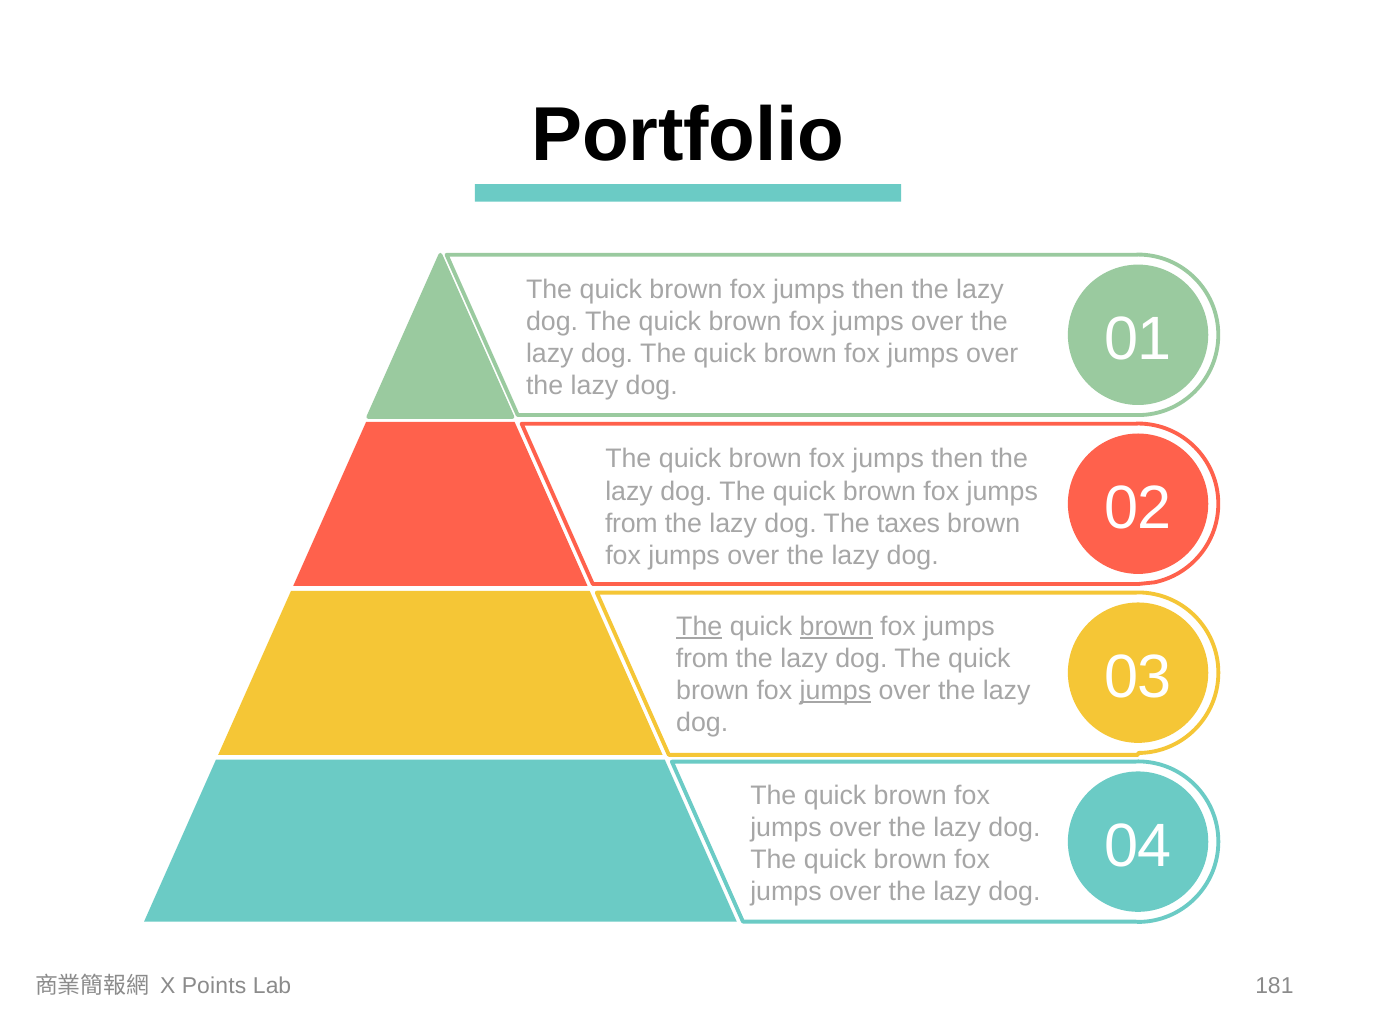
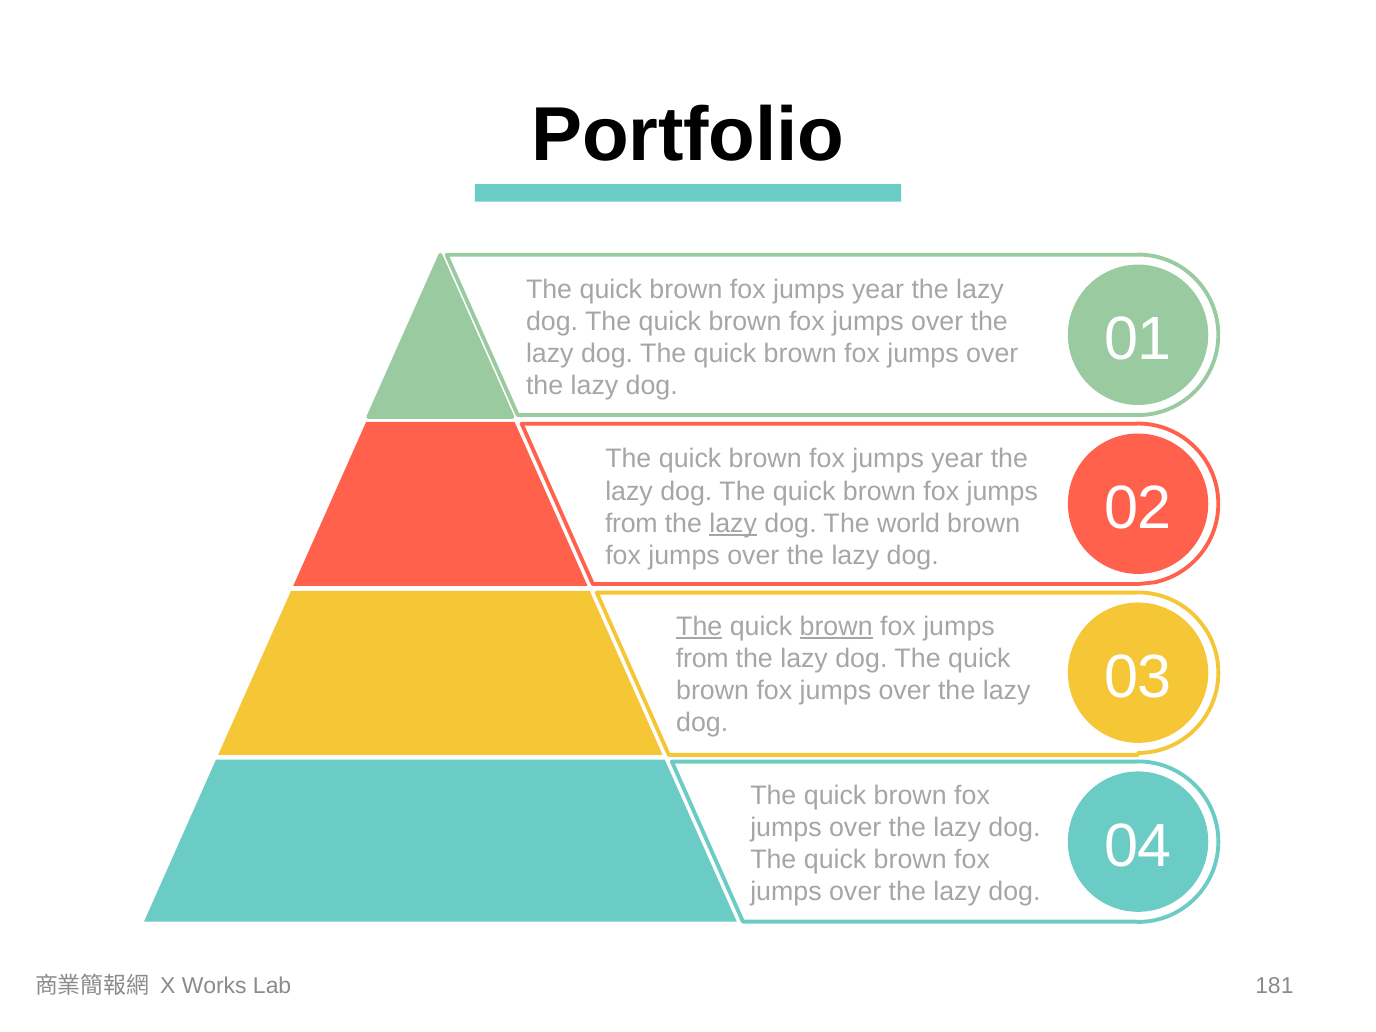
then at (878, 290): then -> year
then at (957, 459): then -> year
lazy at (733, 523) underline: none -> present
taxes: taxes -> world
jumps at (835, 691) underline: present -> none
Points: Points -> Works
